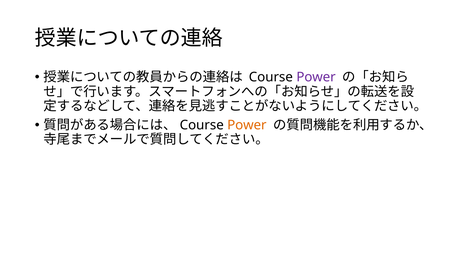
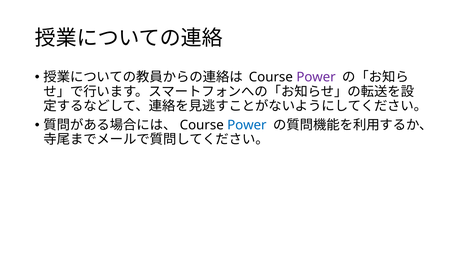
Power at (247, 125) colour: orange -> blue
